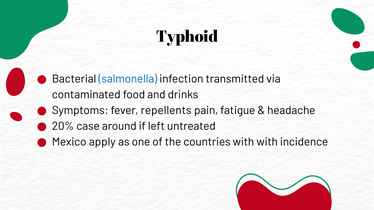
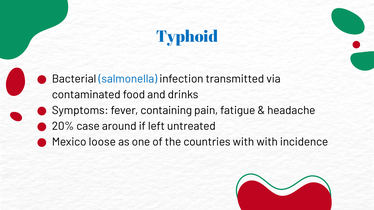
Typhoid colour: black -> blue
repellents: repellents -> containing
apply: apply -> loose
